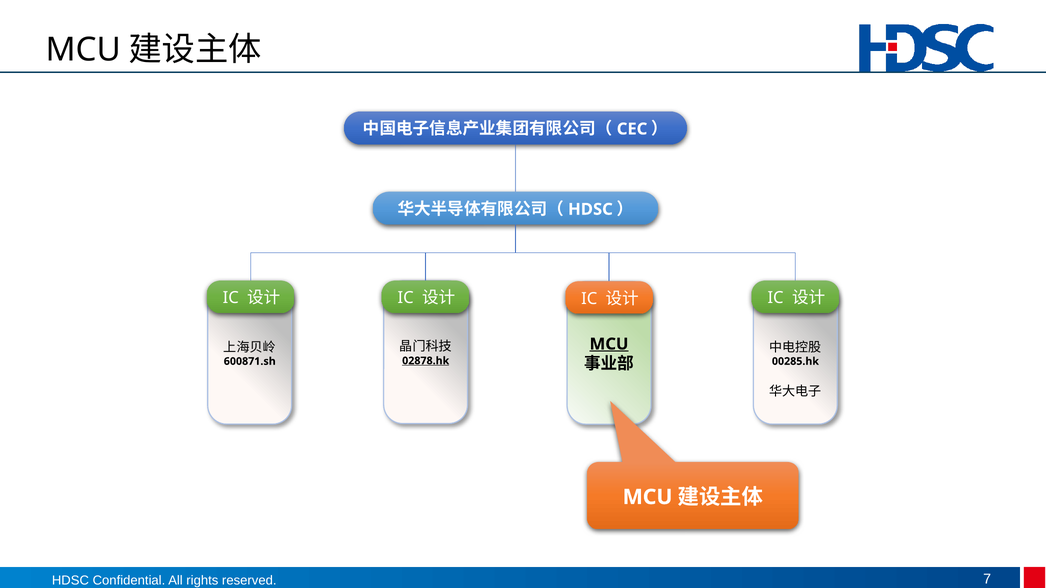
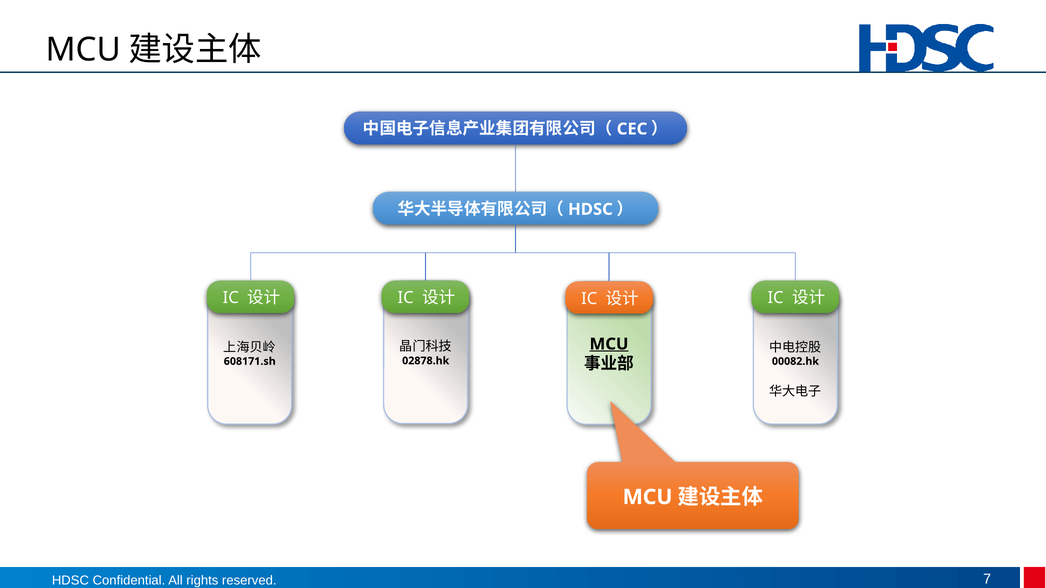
02878.hk underline: present -> none
600871.sh: 600871.sh -> 608171.sh
00285.hk: 00285.hk -> 00082.hk
